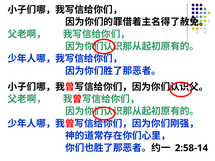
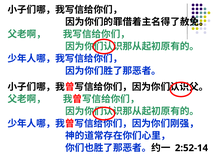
2:58-14: 2:58-14 -> 2:52-14
